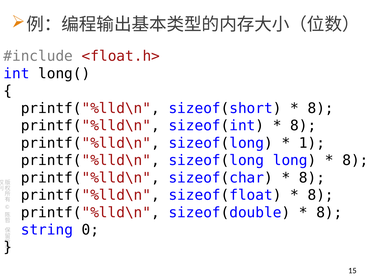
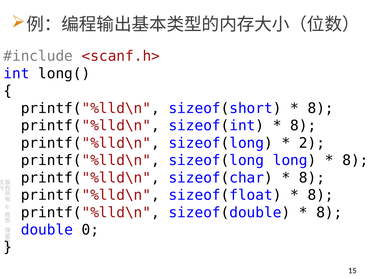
<float.h>: <float.h> -> <scanf.h>
1: 1 -> 2
string: string -> double
